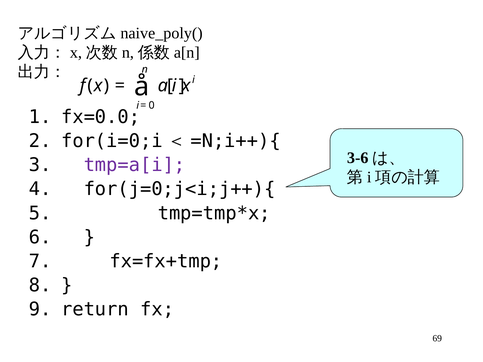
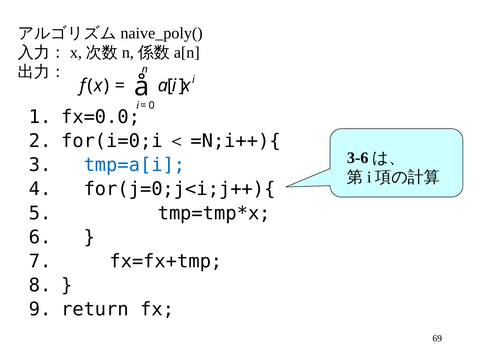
tmp=a[i colour: purple -> blue
